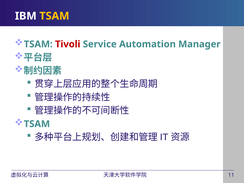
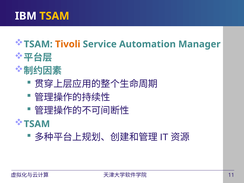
Tivoli colour: red -> orange
